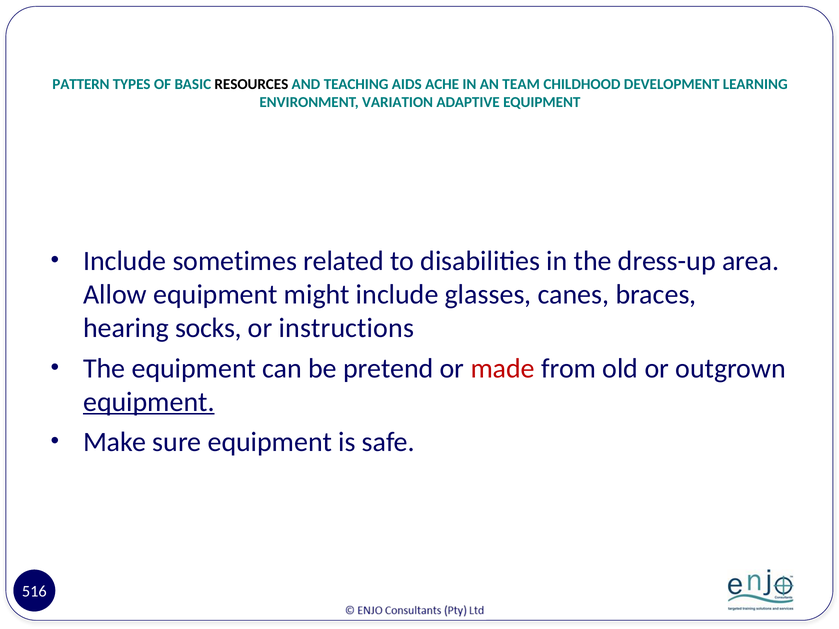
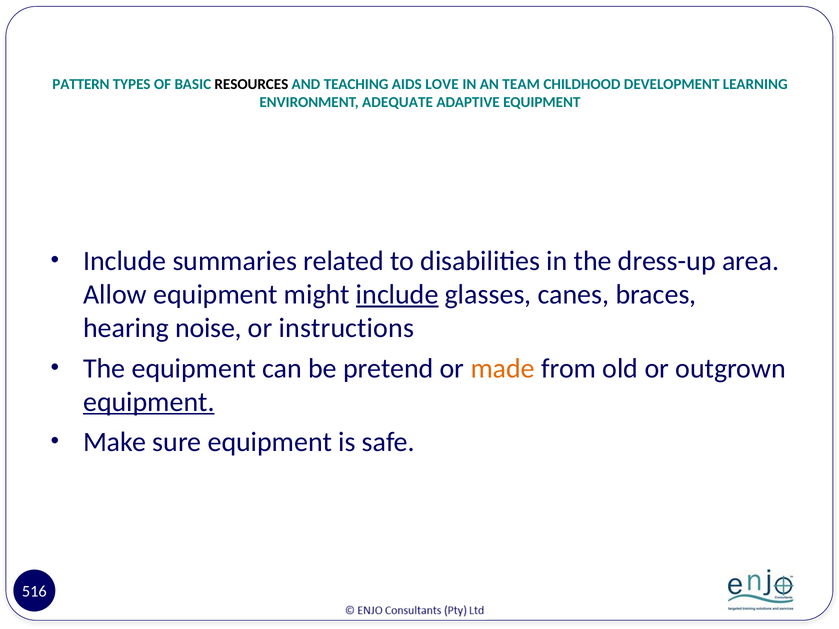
ACHE: ACHE -> LOVE
VARIATION: VARIATION -> ADEQUATE
sometimes: sometimes -> summaries
include at (397, 295) underline: none -> present
socks: socks -> noise
made colour: red -> orange
